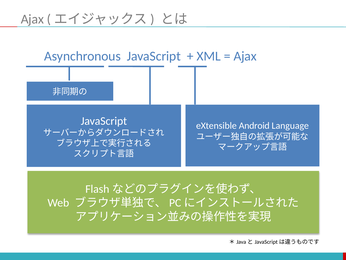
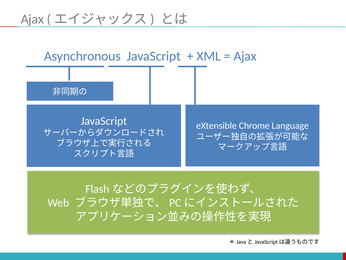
Android: Android -> Chrome
